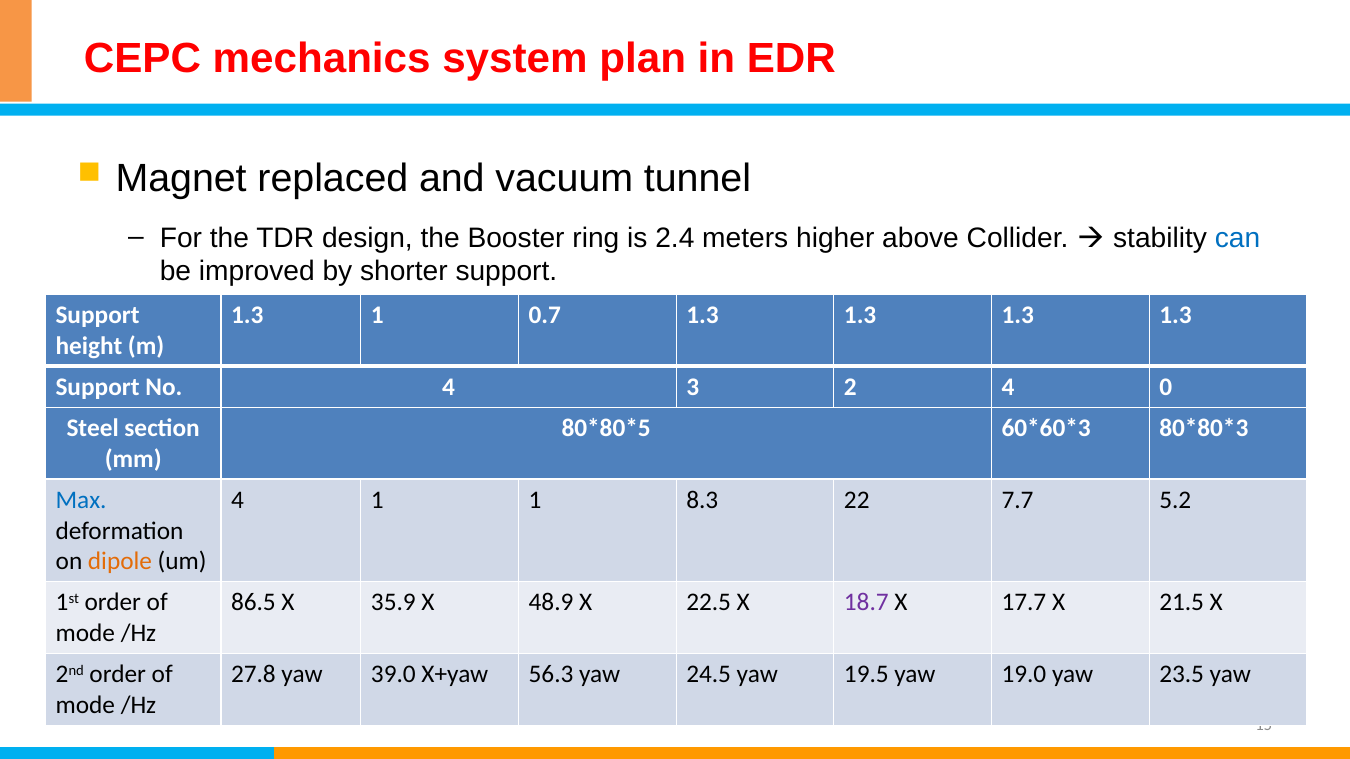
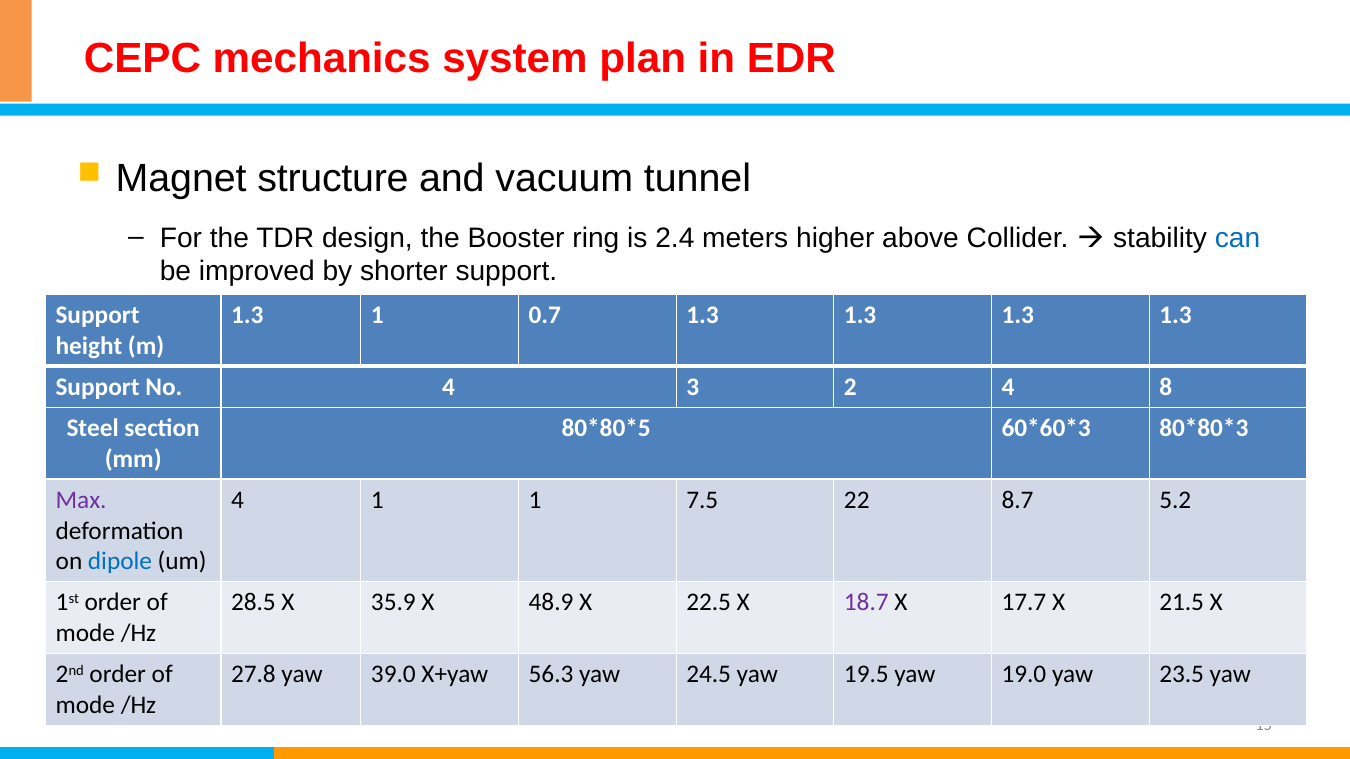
replaced: replaced -> structure
0: 0 -> 8
Max colour: blue -> purple
8.3: 8.3 -> 7.5
7.7: 7.7 -> 8.7
dipole colour: orange -> blue
86.5: 86.5 -> 28.5
